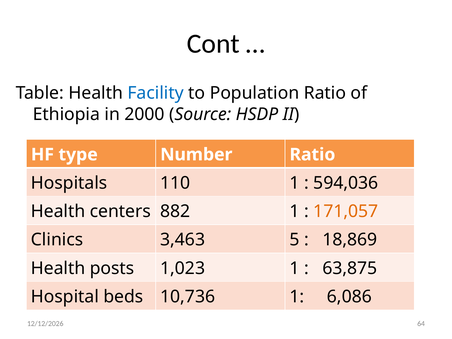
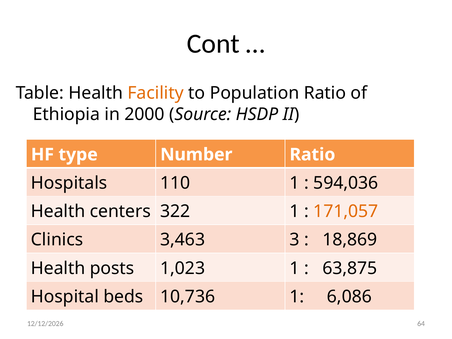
Facility colour: blue -> orange
882: 882 -> 322
5: 5 -> 3
